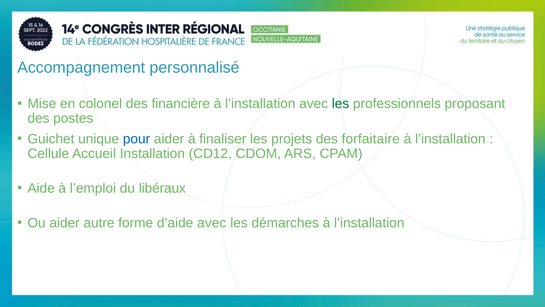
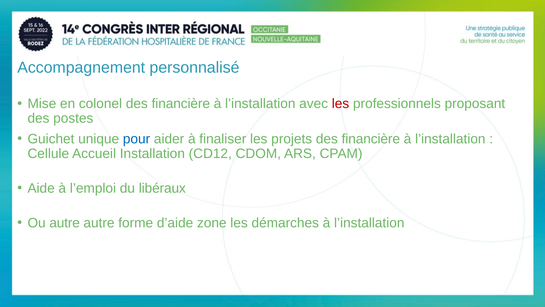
les at (341, 104) colour: green -> red
projets des forfaitaire: forfaitaire -> financière
Ou aider: aider -> autre
d’aide avec: avec -> zone
